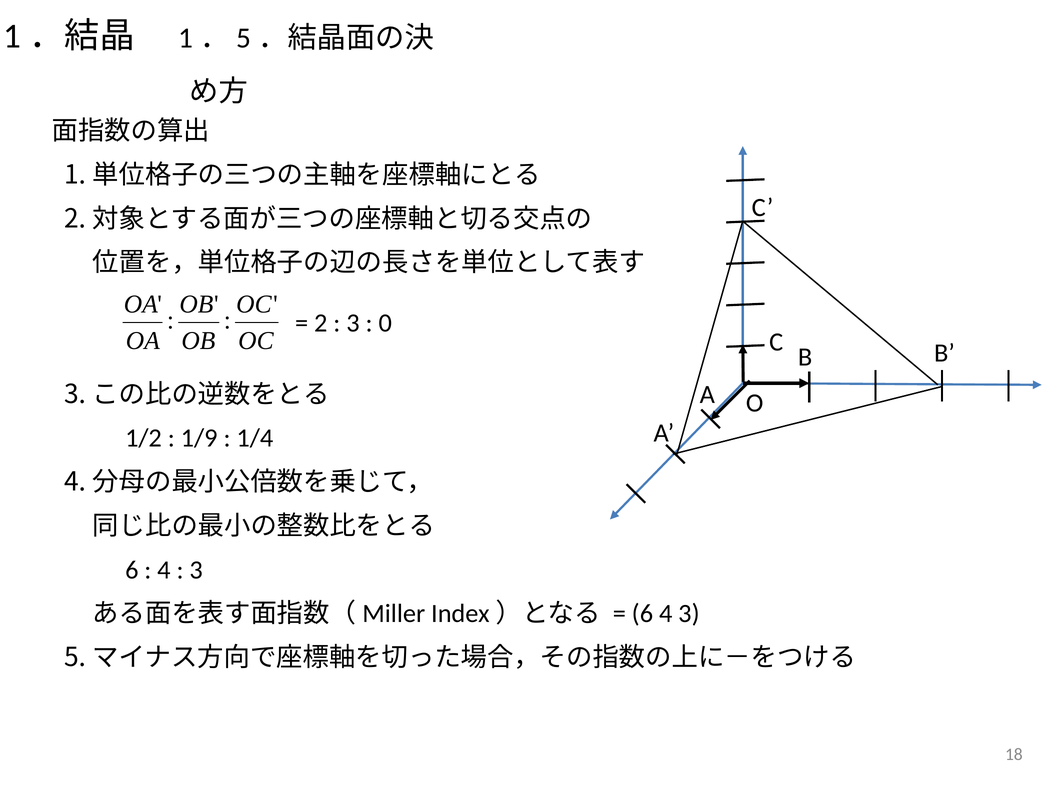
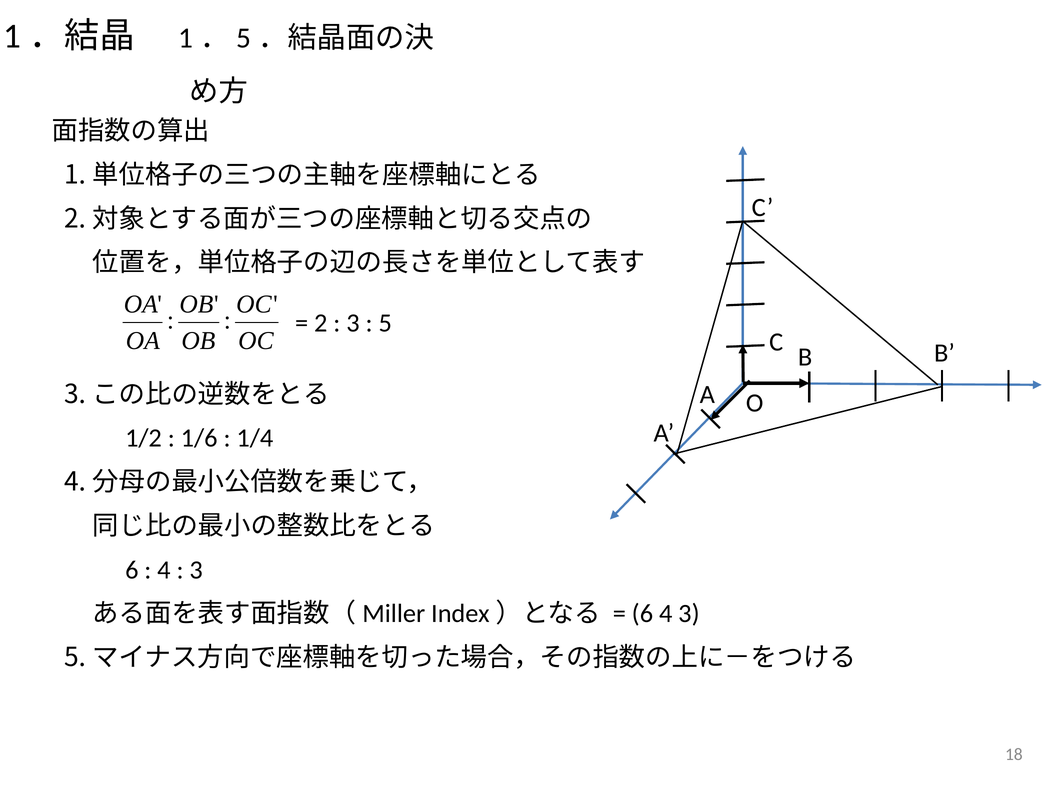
0: 0 -> 5
1/9: 1/9 -> 1/6
